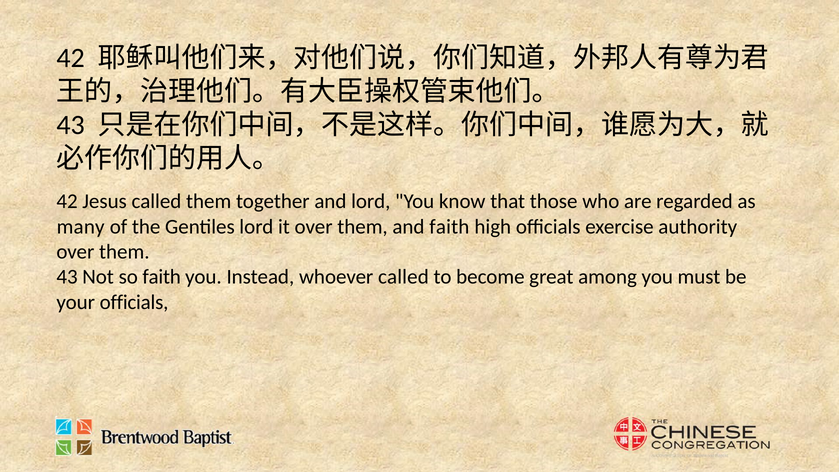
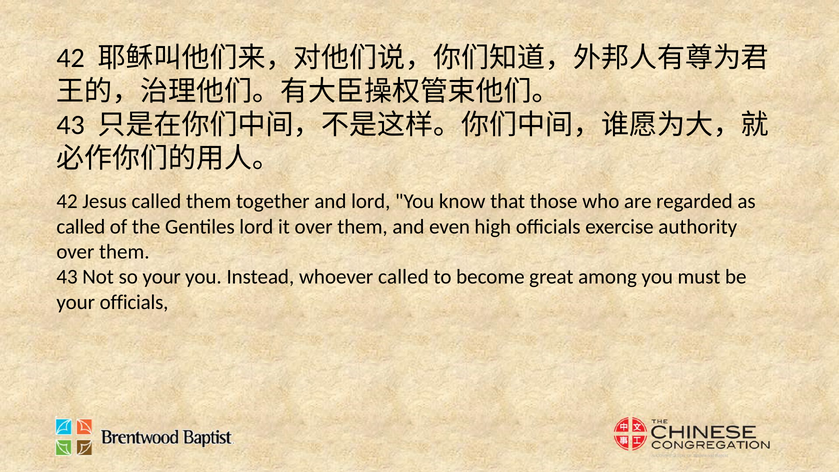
many at (81, 227): many -> called
and faith: faith -> even
so faith: faith -> your
